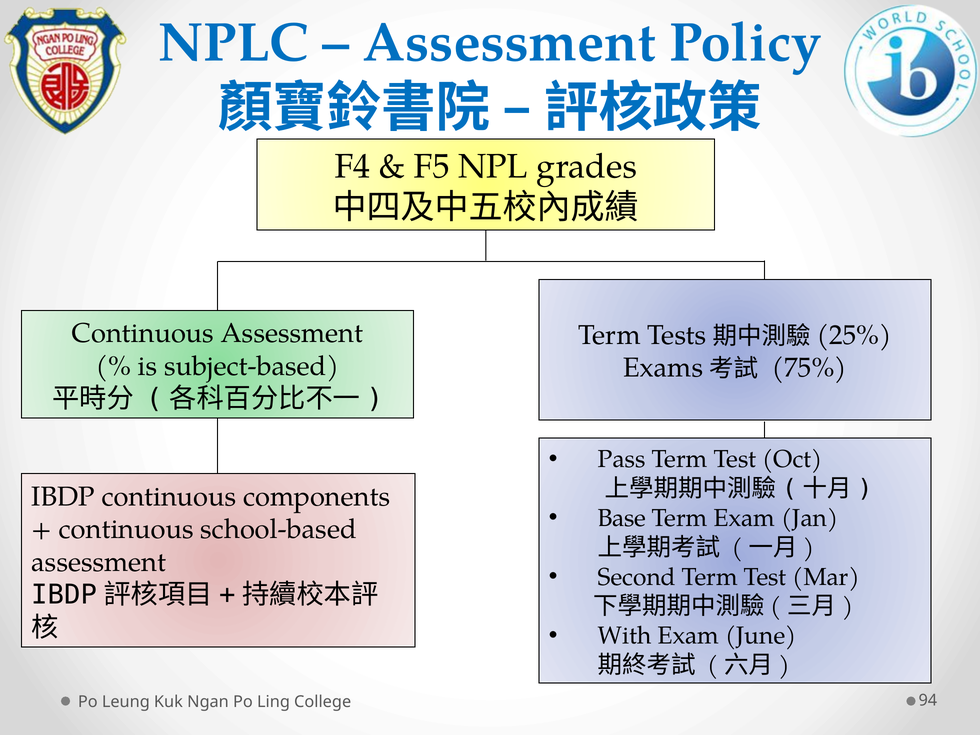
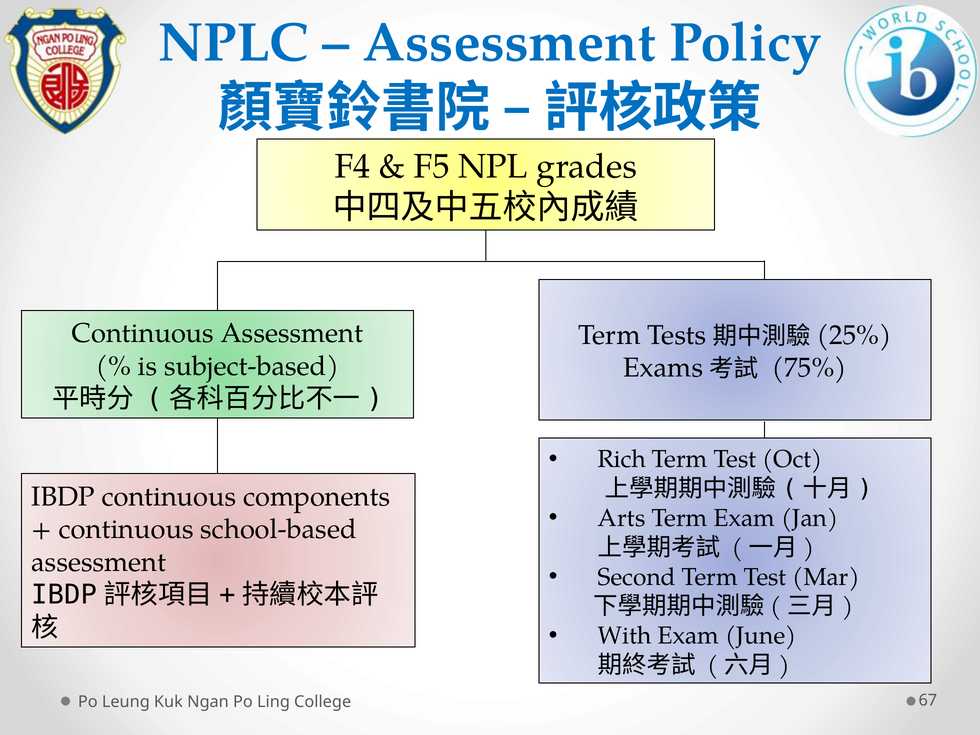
Pass: Pass -> Rich
Base: Base -> Arts
94: 94 -> 67
